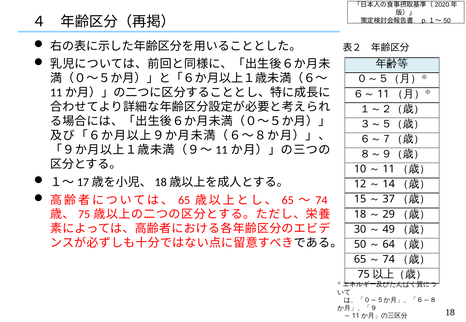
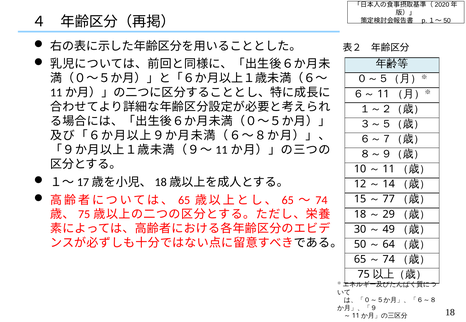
37: 37 -> 77
